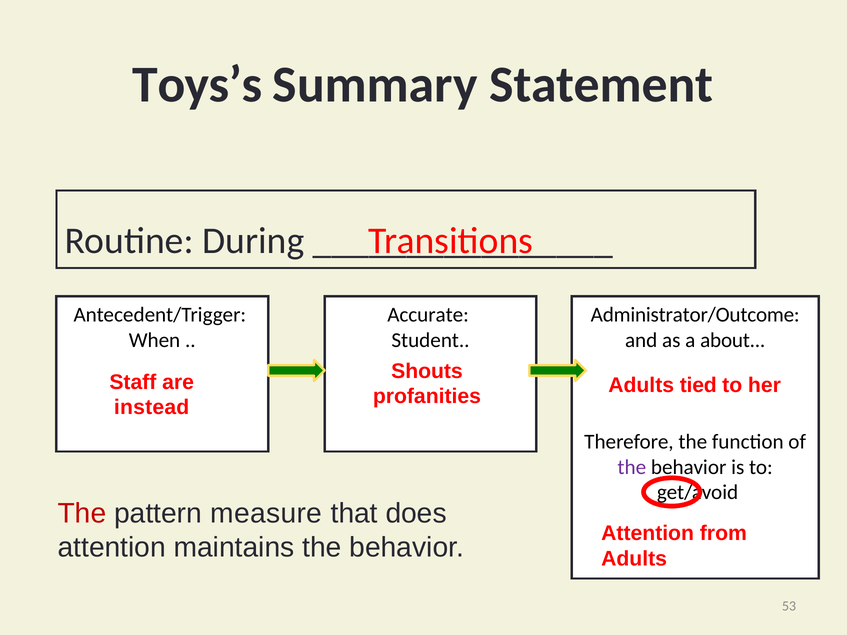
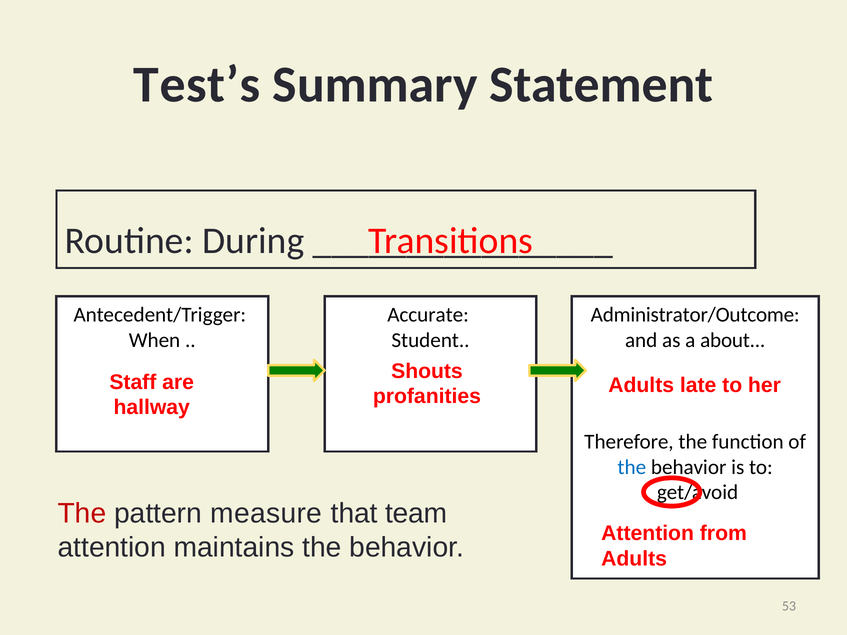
Toys’s: Toys’s -> Test’s
tied: tied -> late
instead: instead -> hallway
the at (632, 467) colour: purple -> blue
does: does -> team
